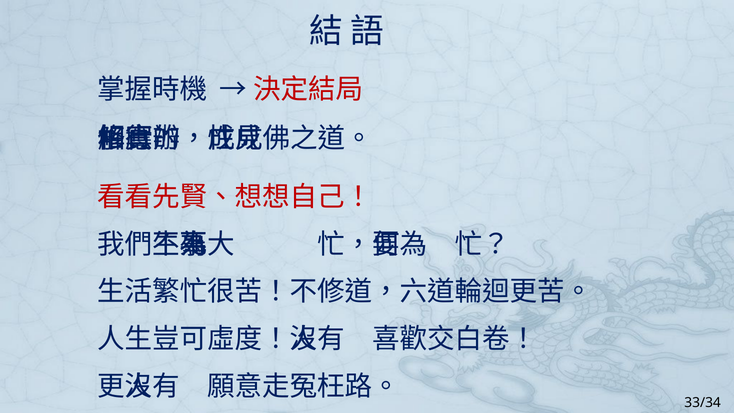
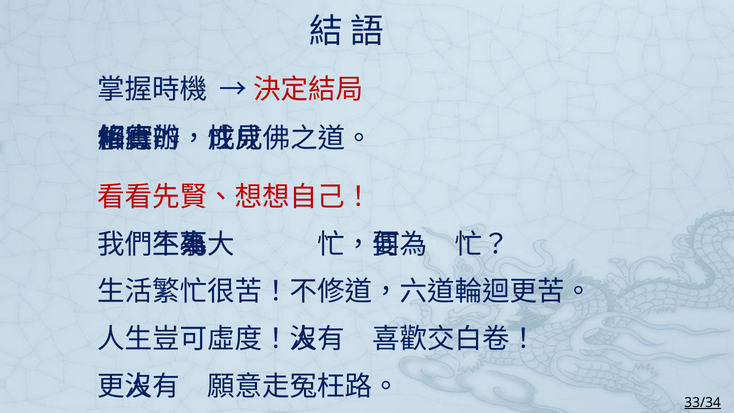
33/34 underline: none -> present
